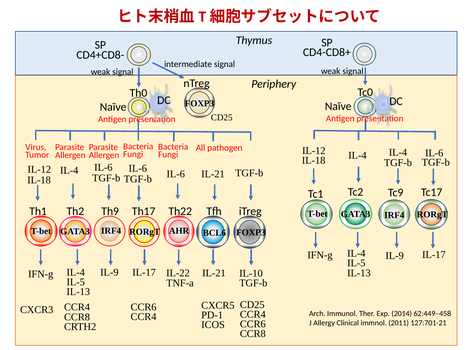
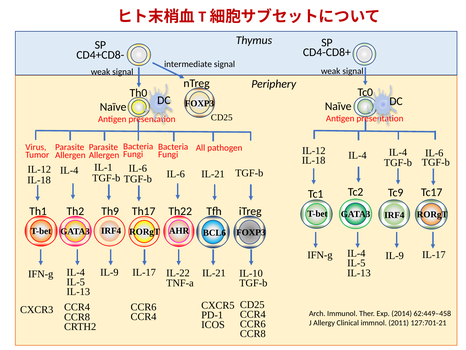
IL-6 at (103, 167): IL-6 -> IL-1
